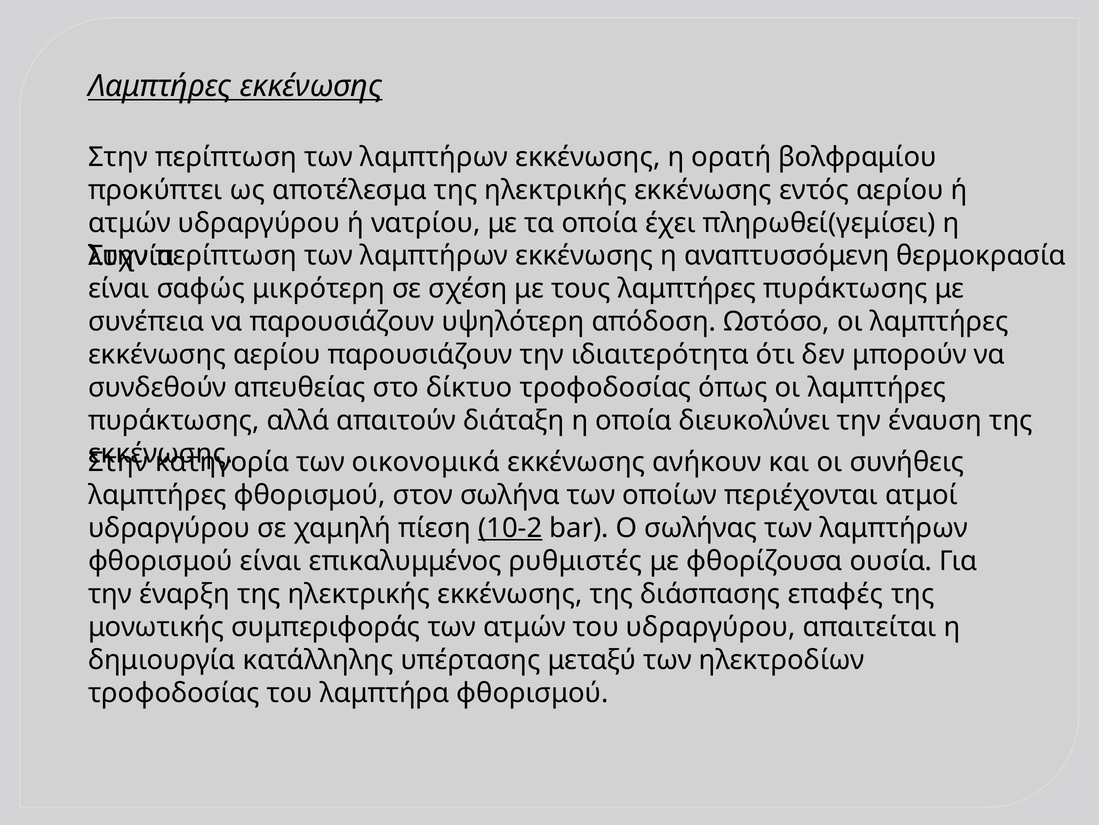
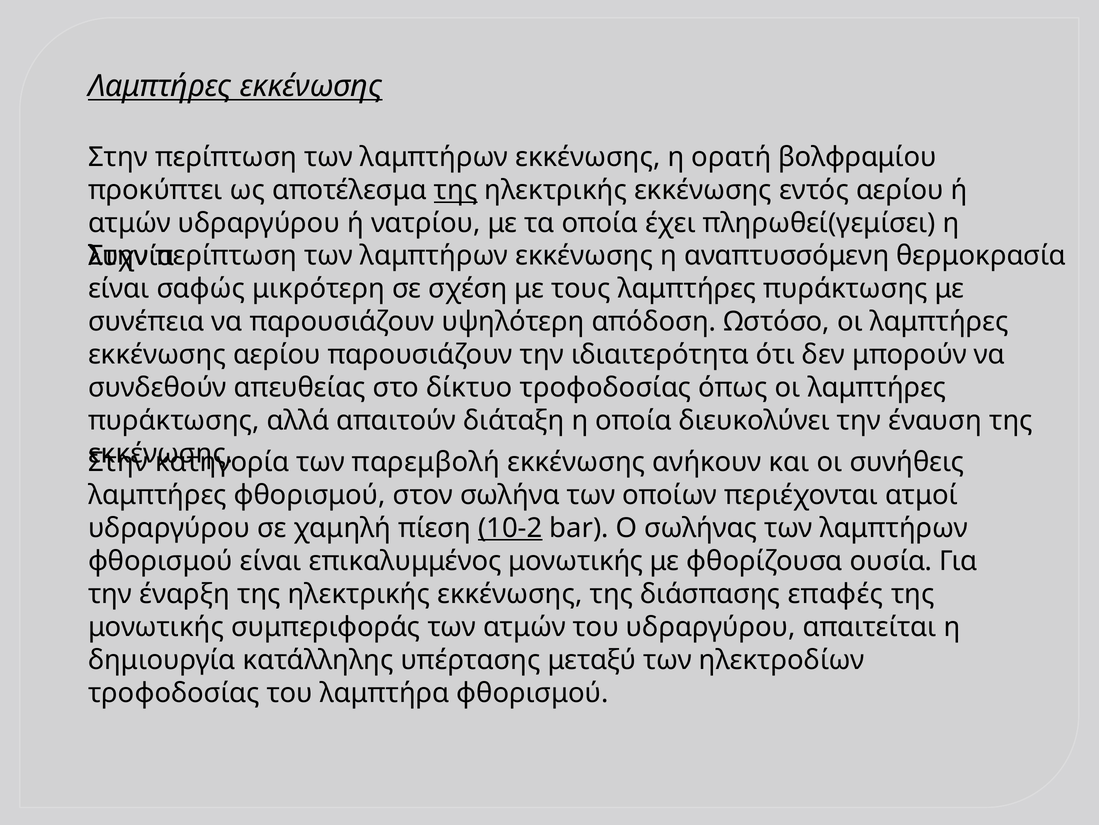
της at (456, 190) underline: none -> present
οικονομικά: οικονομικά -> παρεμβολή
επικαλυμμένος ρυθμιστές: ρυθμιστές -> μονωτικής
